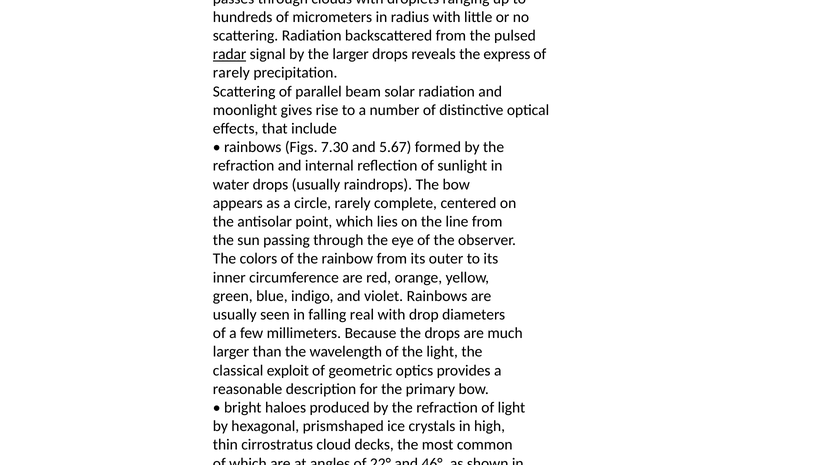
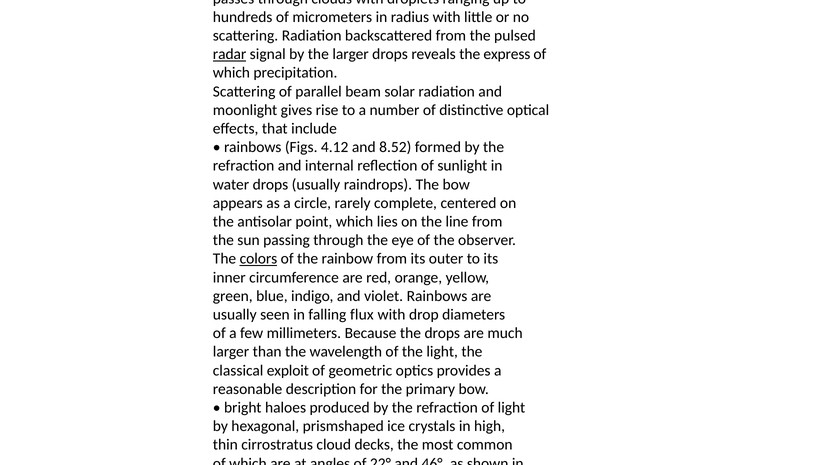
rarely at (231, 73): rarely -> which
7.30: 7.30 -> 4.12
5.67: 5.67 -> 8.52
colors underline: none -> present
real: real -> flux
